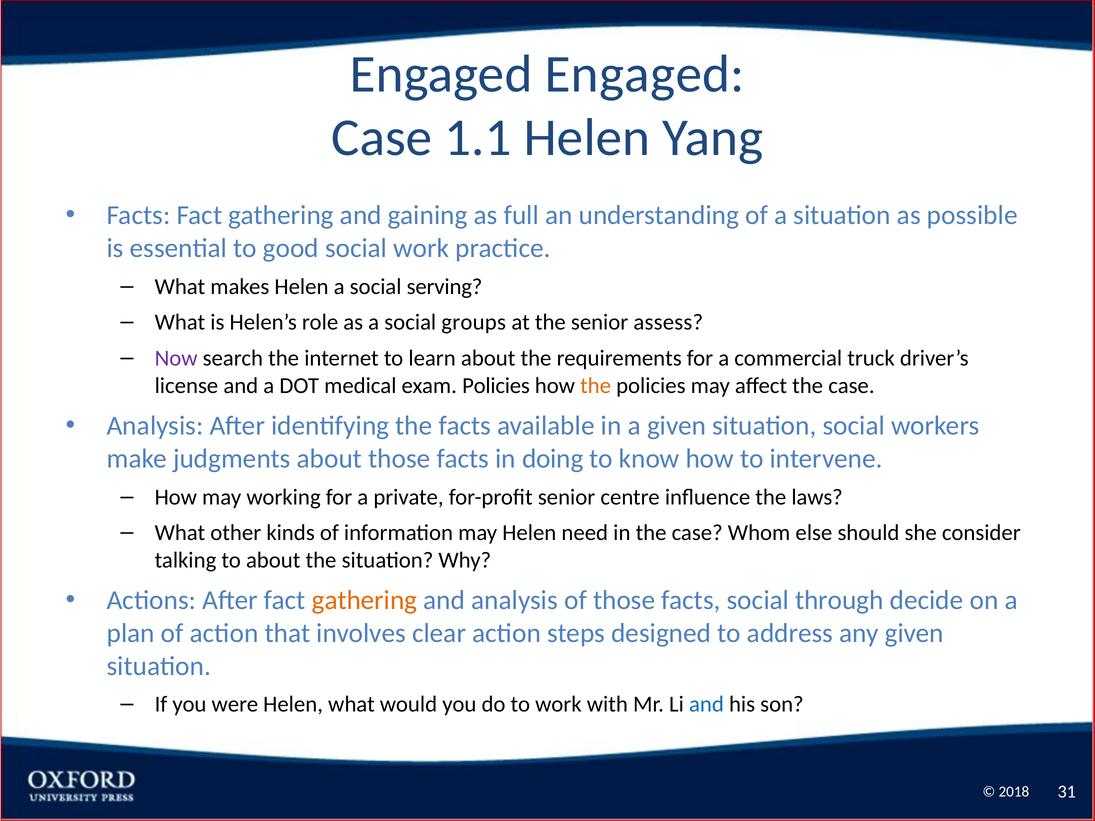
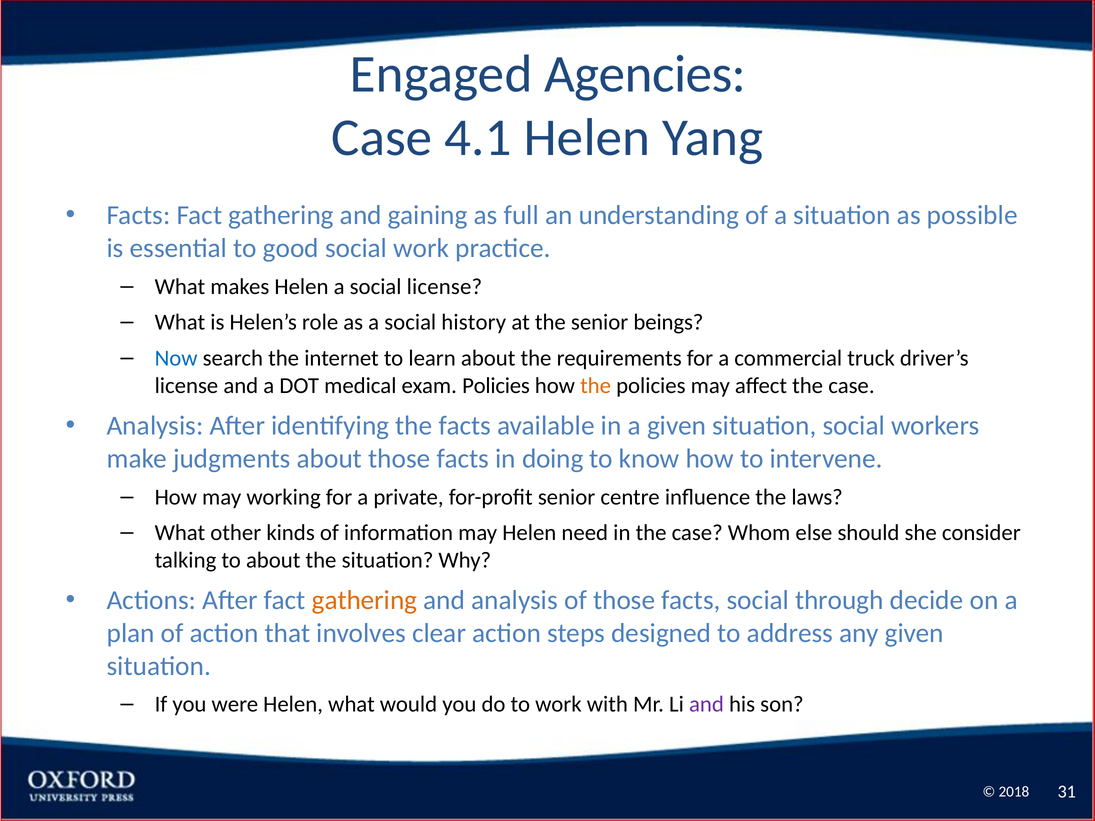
Engaged Engaged: Engaged -> Agencies
1.1: 1.1 -> 4.1
social serving: serving -> license
groups: groups -> history
assess: assess -> beings
Now colour: purple -> blue
and at (706, 705) colour: blue -> purple
